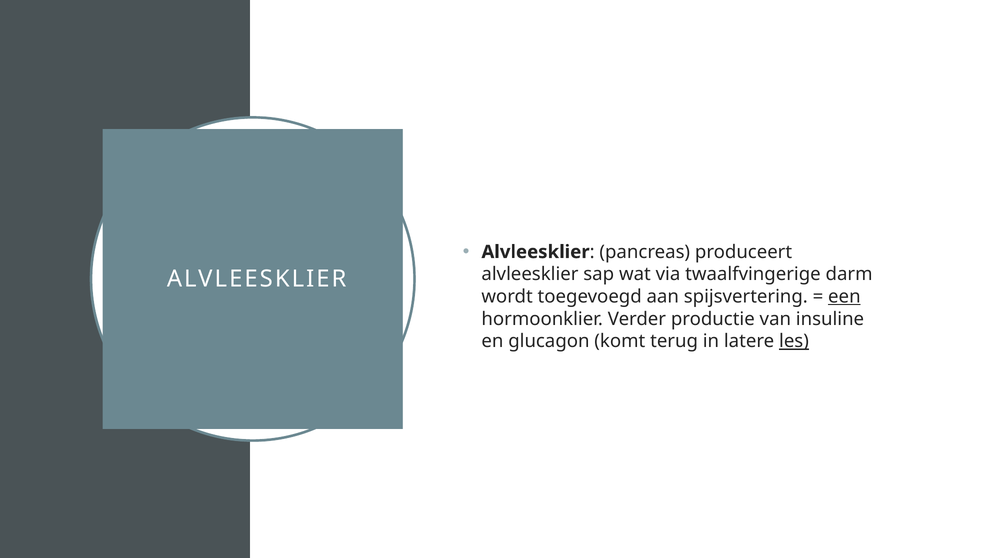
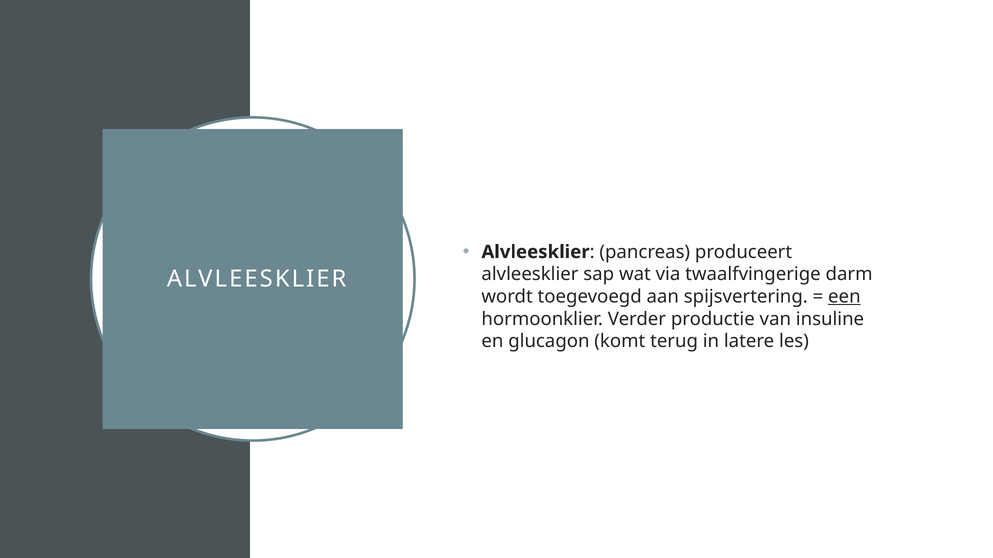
les underline: present -> none
